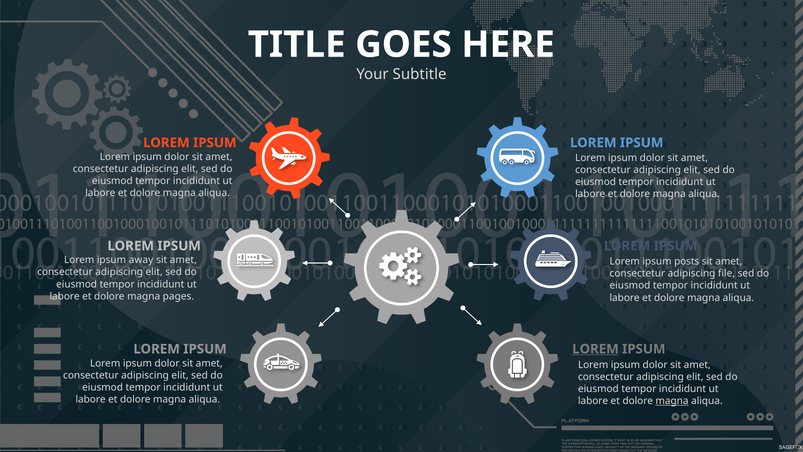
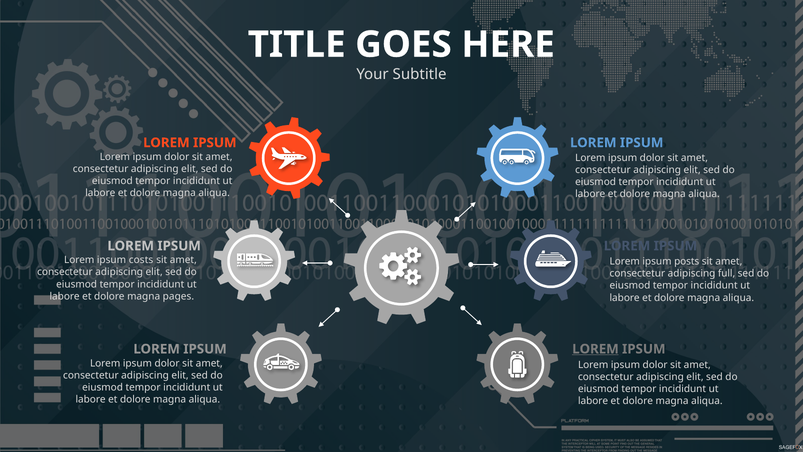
away: away -> costs
file: file -> full
magna at (672, 401) underline: present -> none
